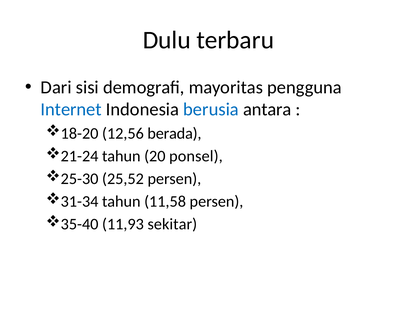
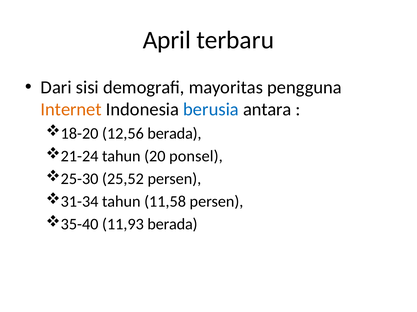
Dulu: Dulu -> April
Internet colour: blue -> orange
11,93 sekitar: sekitar -> berada
